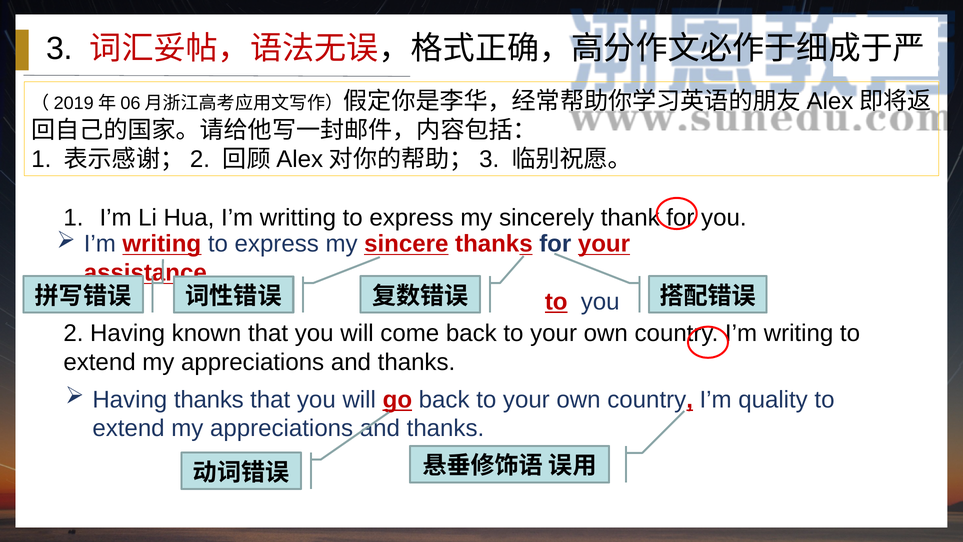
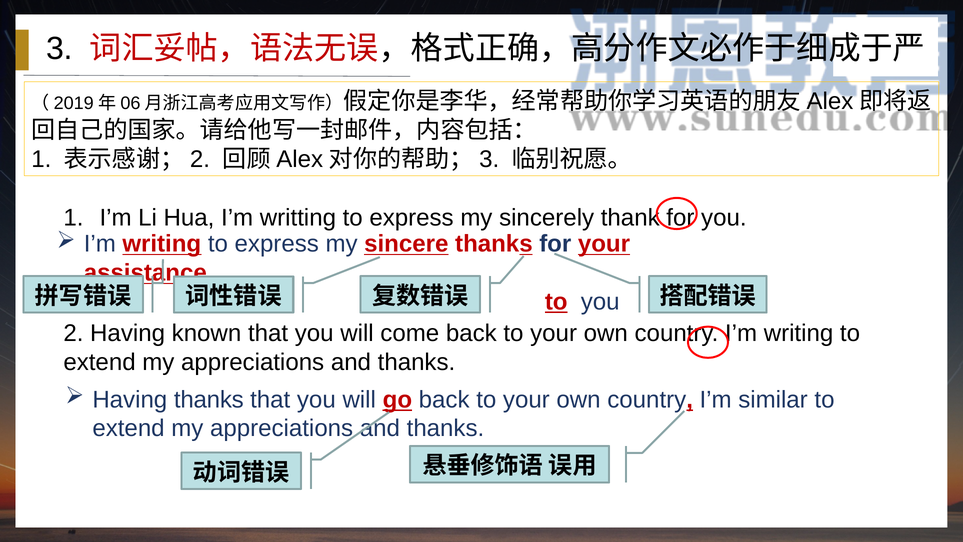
quality: quality -> similar
